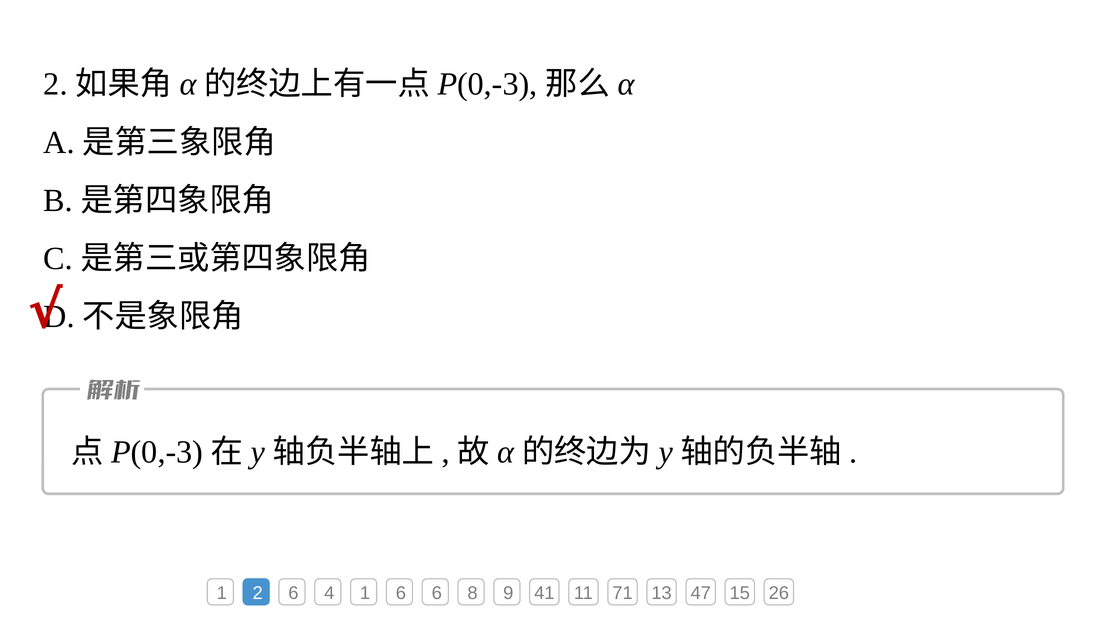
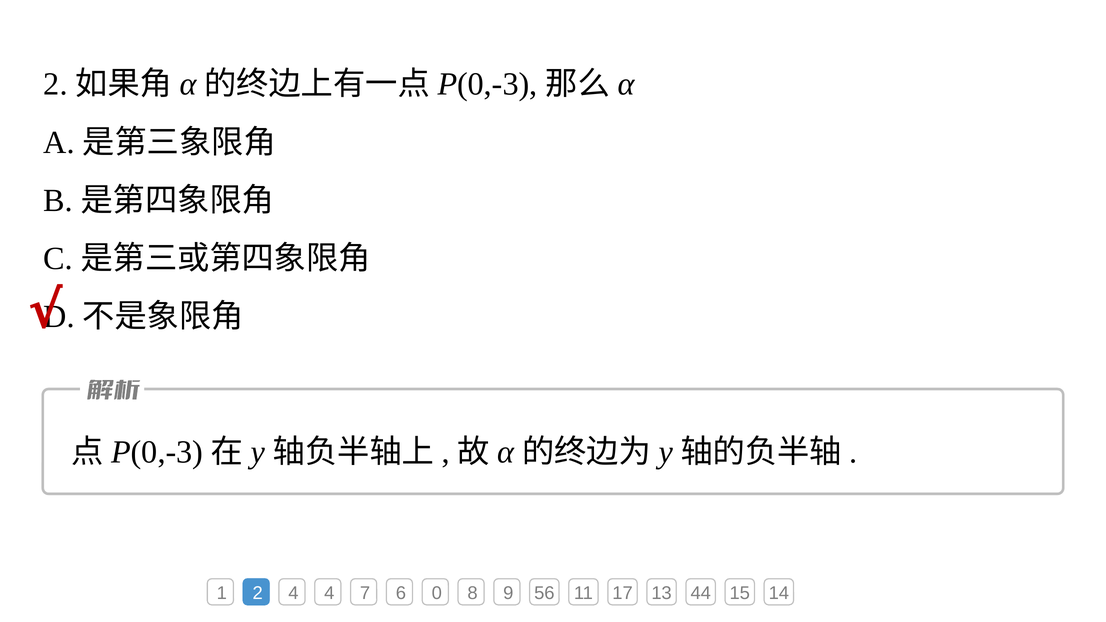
2 6: 6 -> 4
4 1: 1 -> 7
6 6: 6 -> 0
41: 41 -> 56
71: 71 -> 17
47: 47 -> 44
26: 26 -> 14
